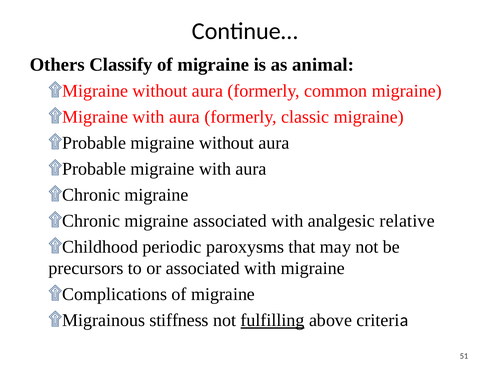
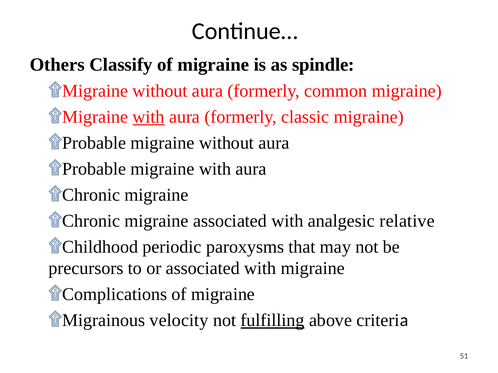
animal: animal -> spindle
with at (149, 117) underline: none -> present
stiffness: stiffness -> velocity
